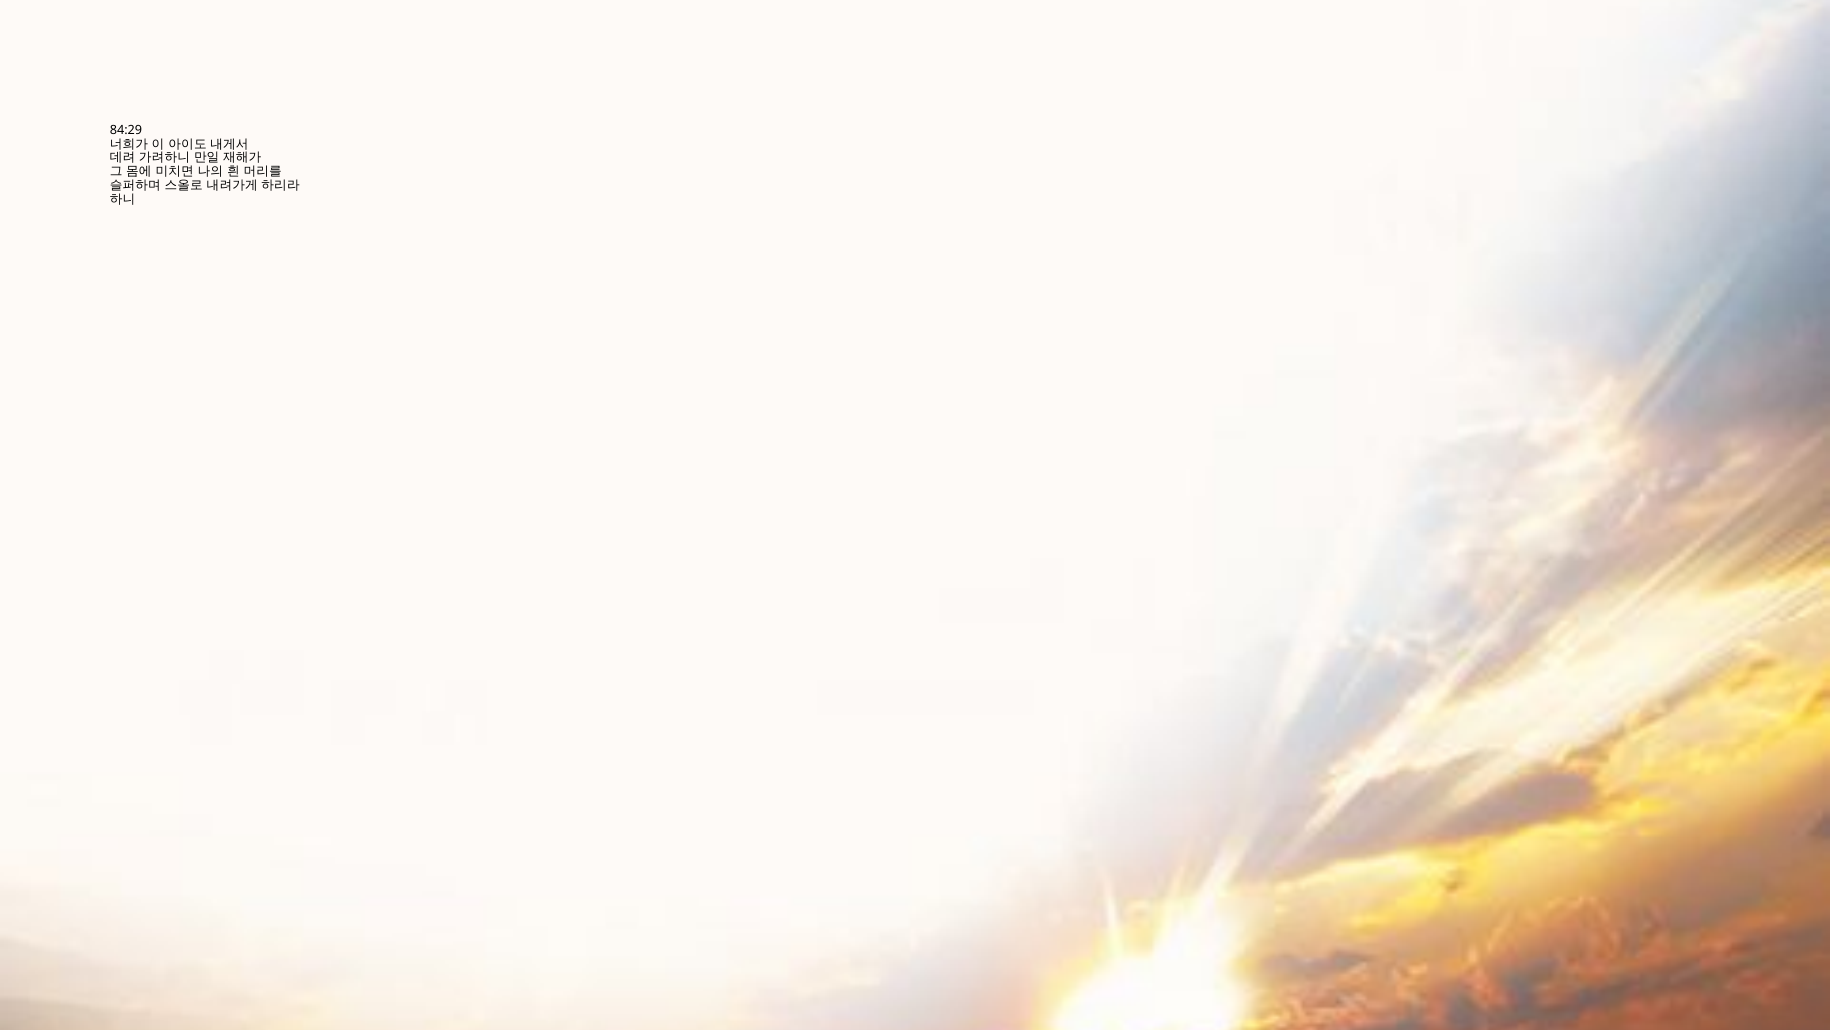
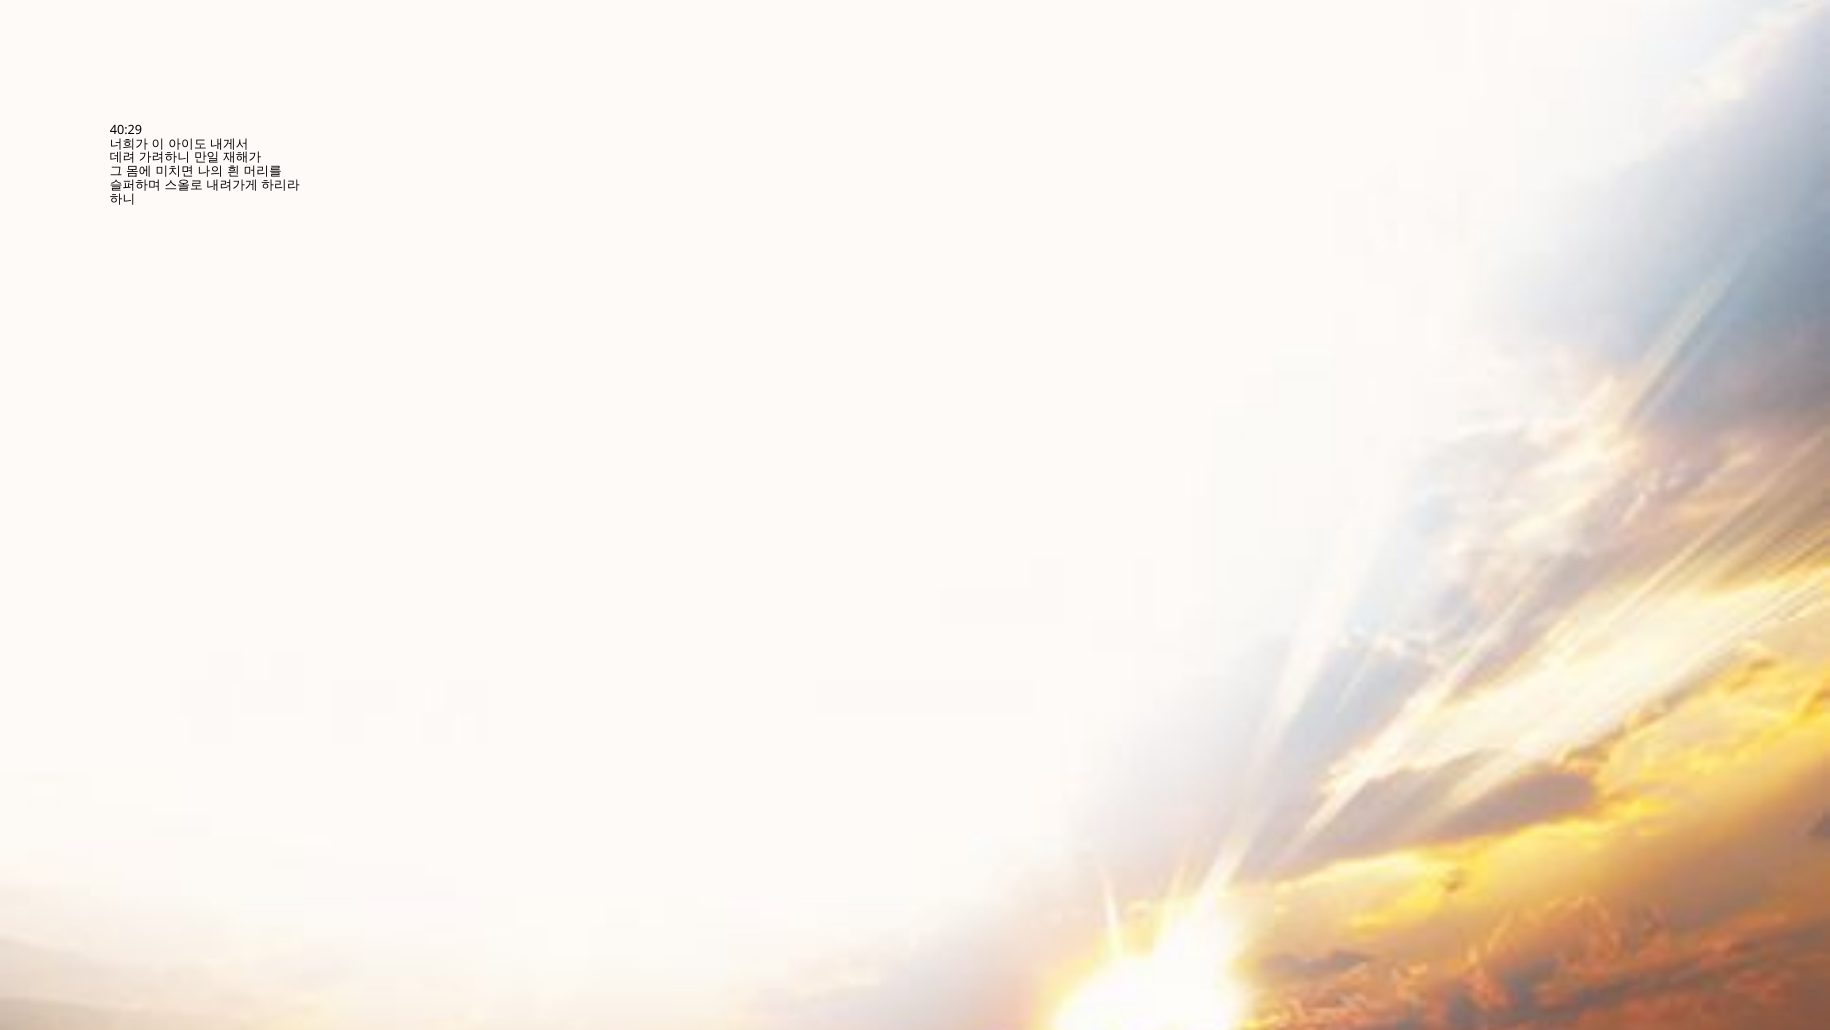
84:29: 84:29 -> 40:29
